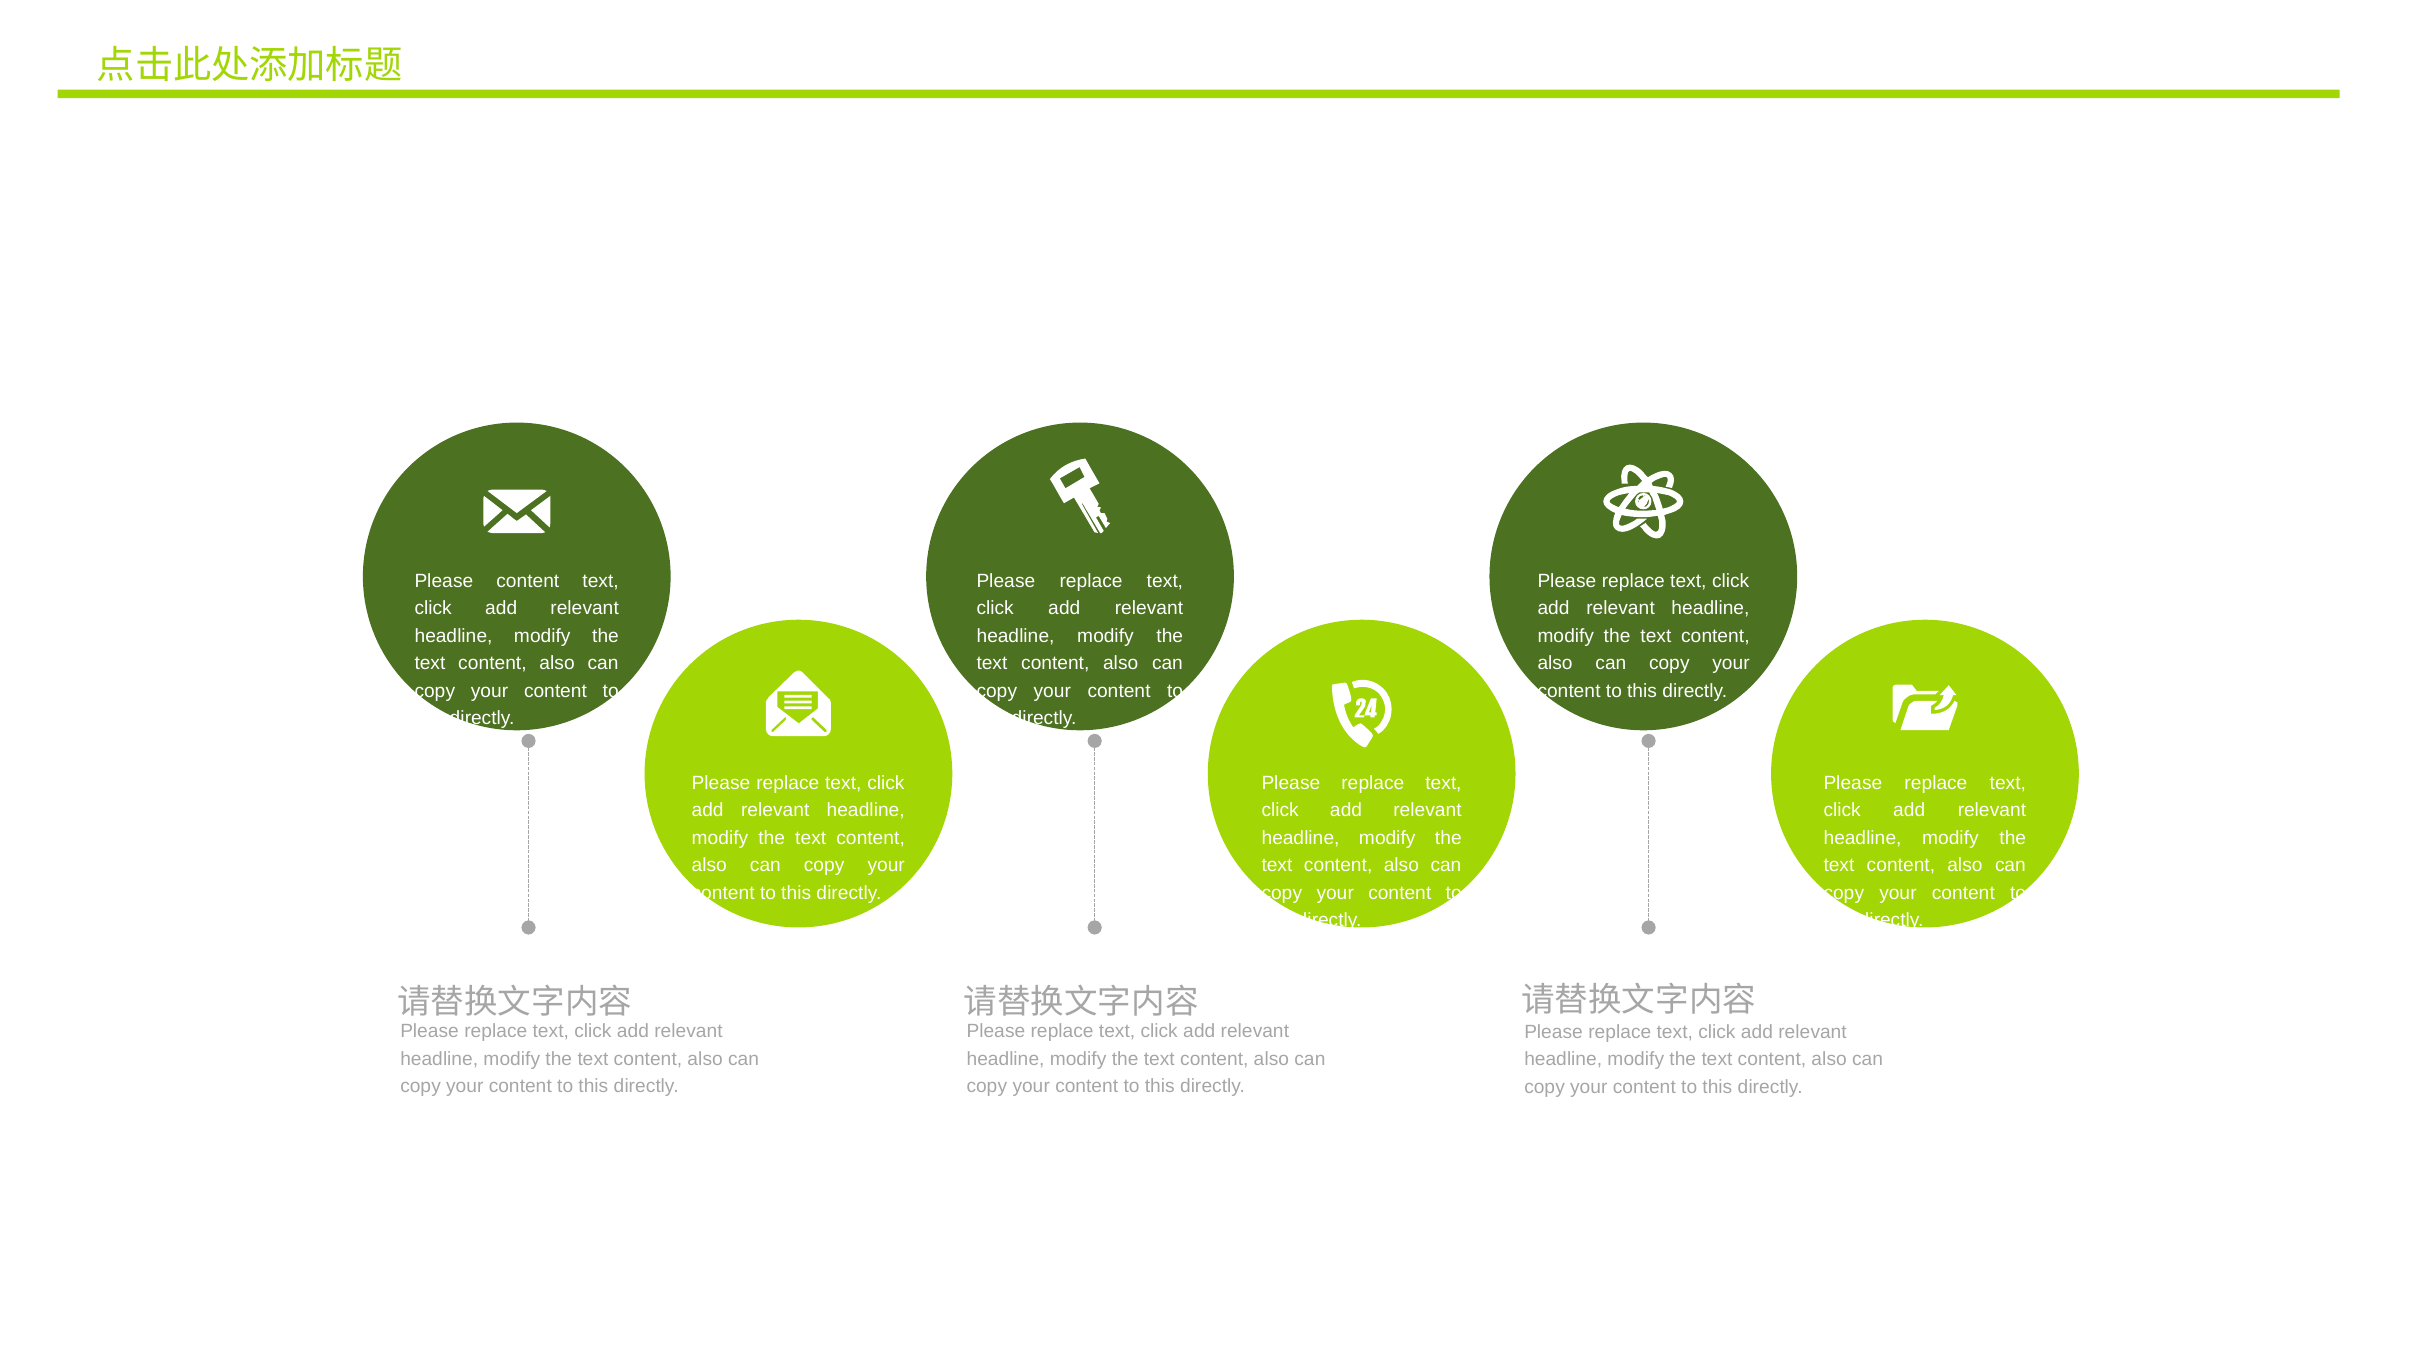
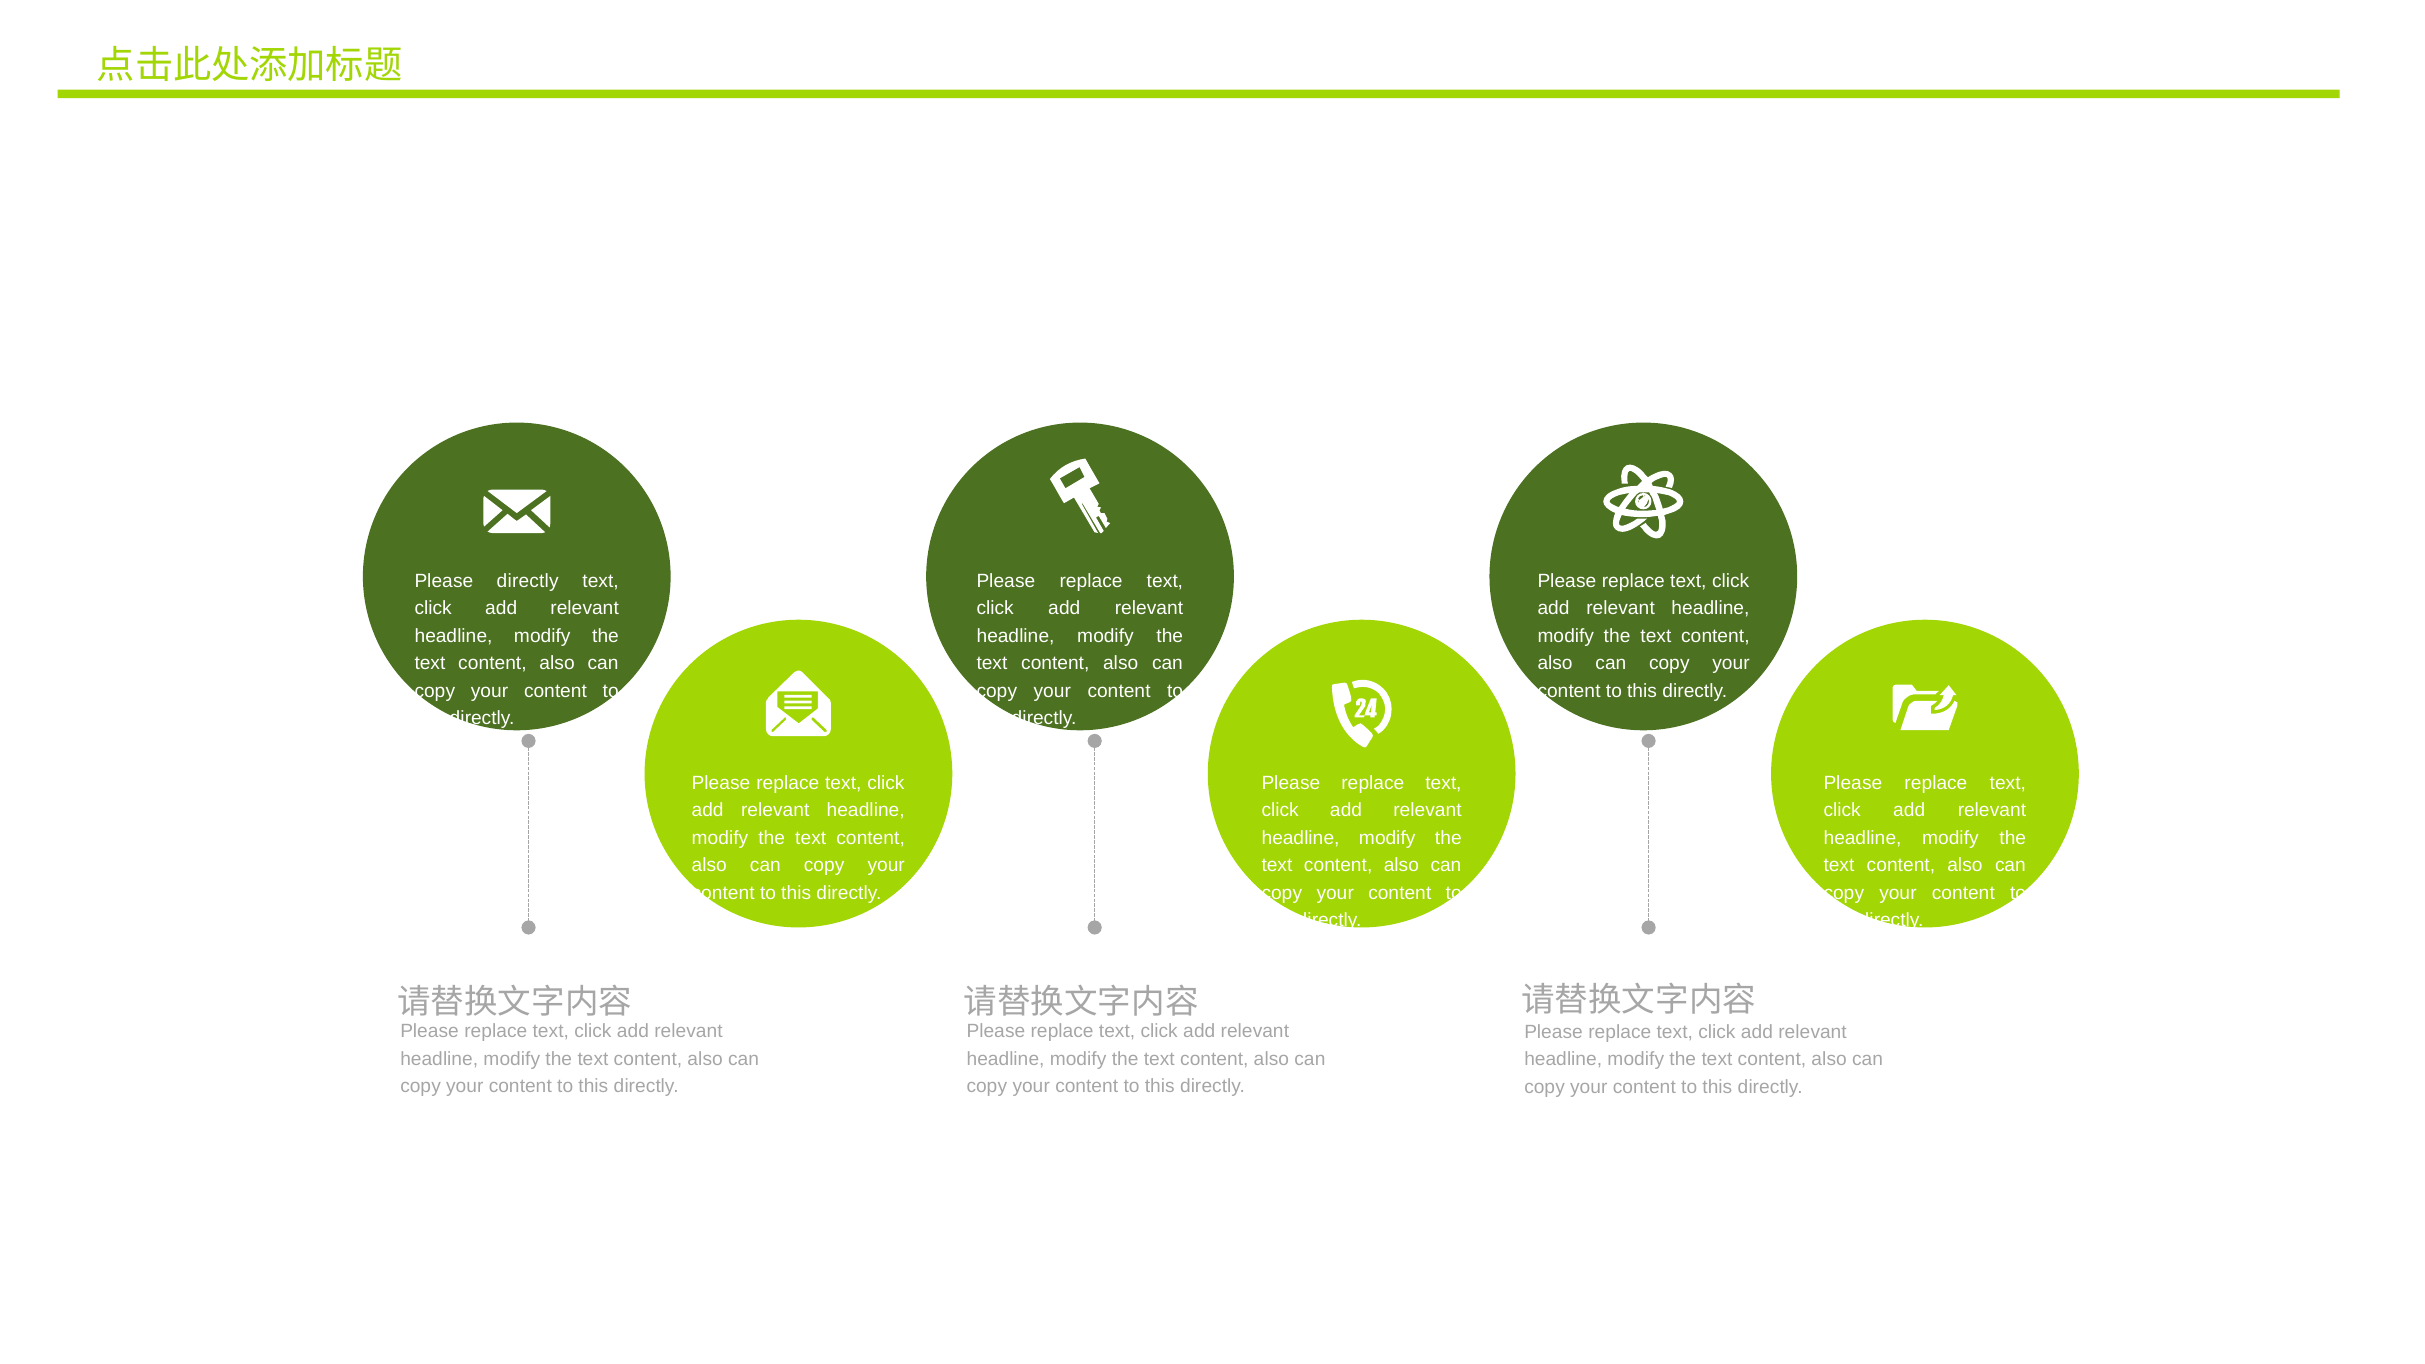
Please content: content -> directly
